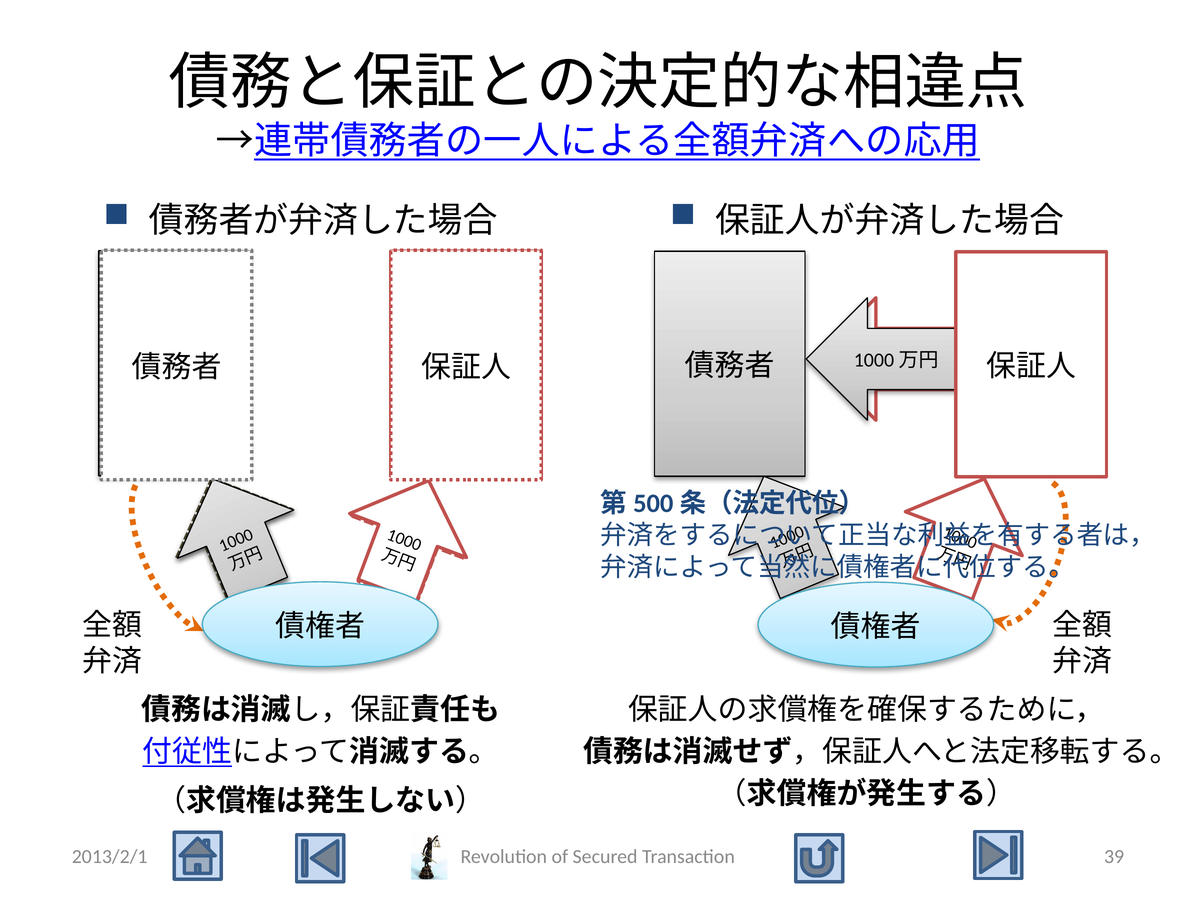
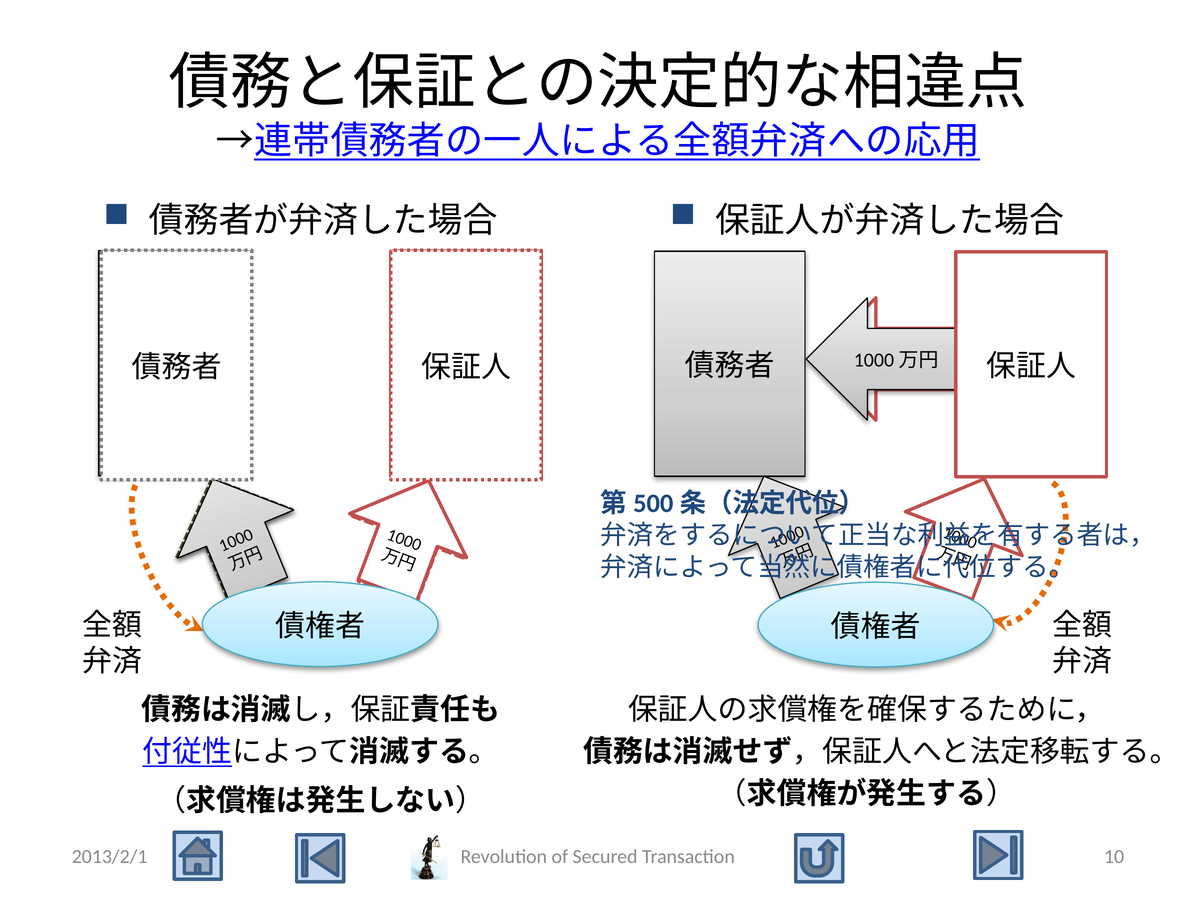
39: 39 -> 10
